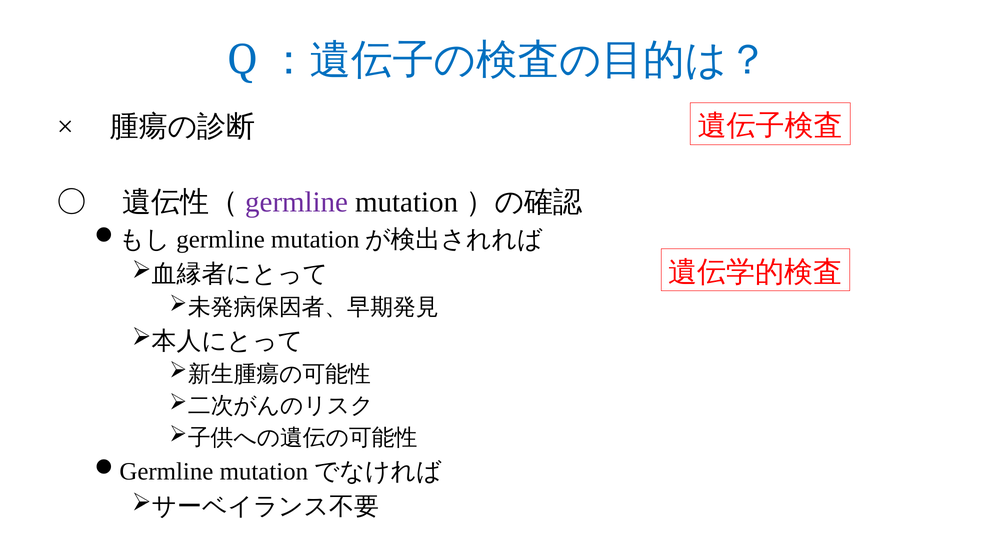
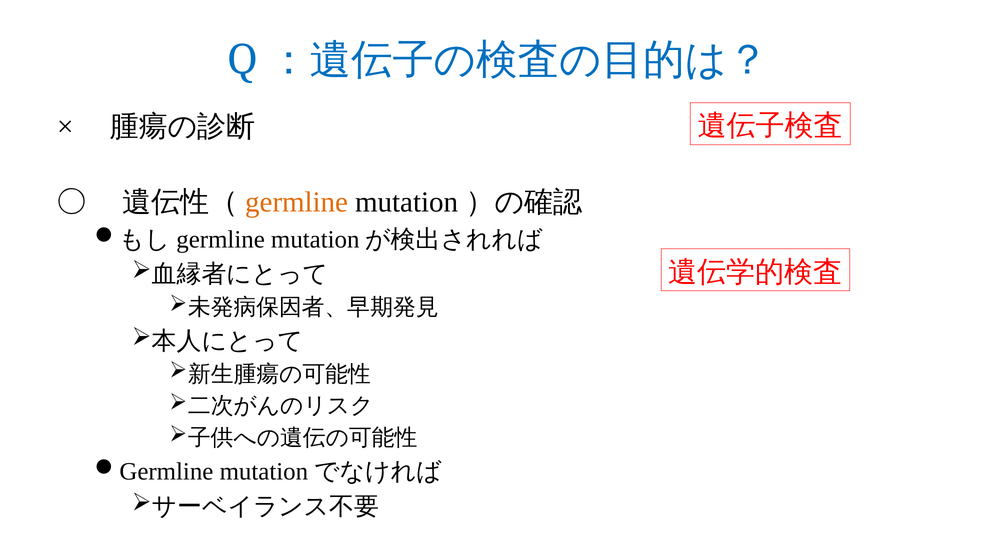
germline colour: purple -> orange
